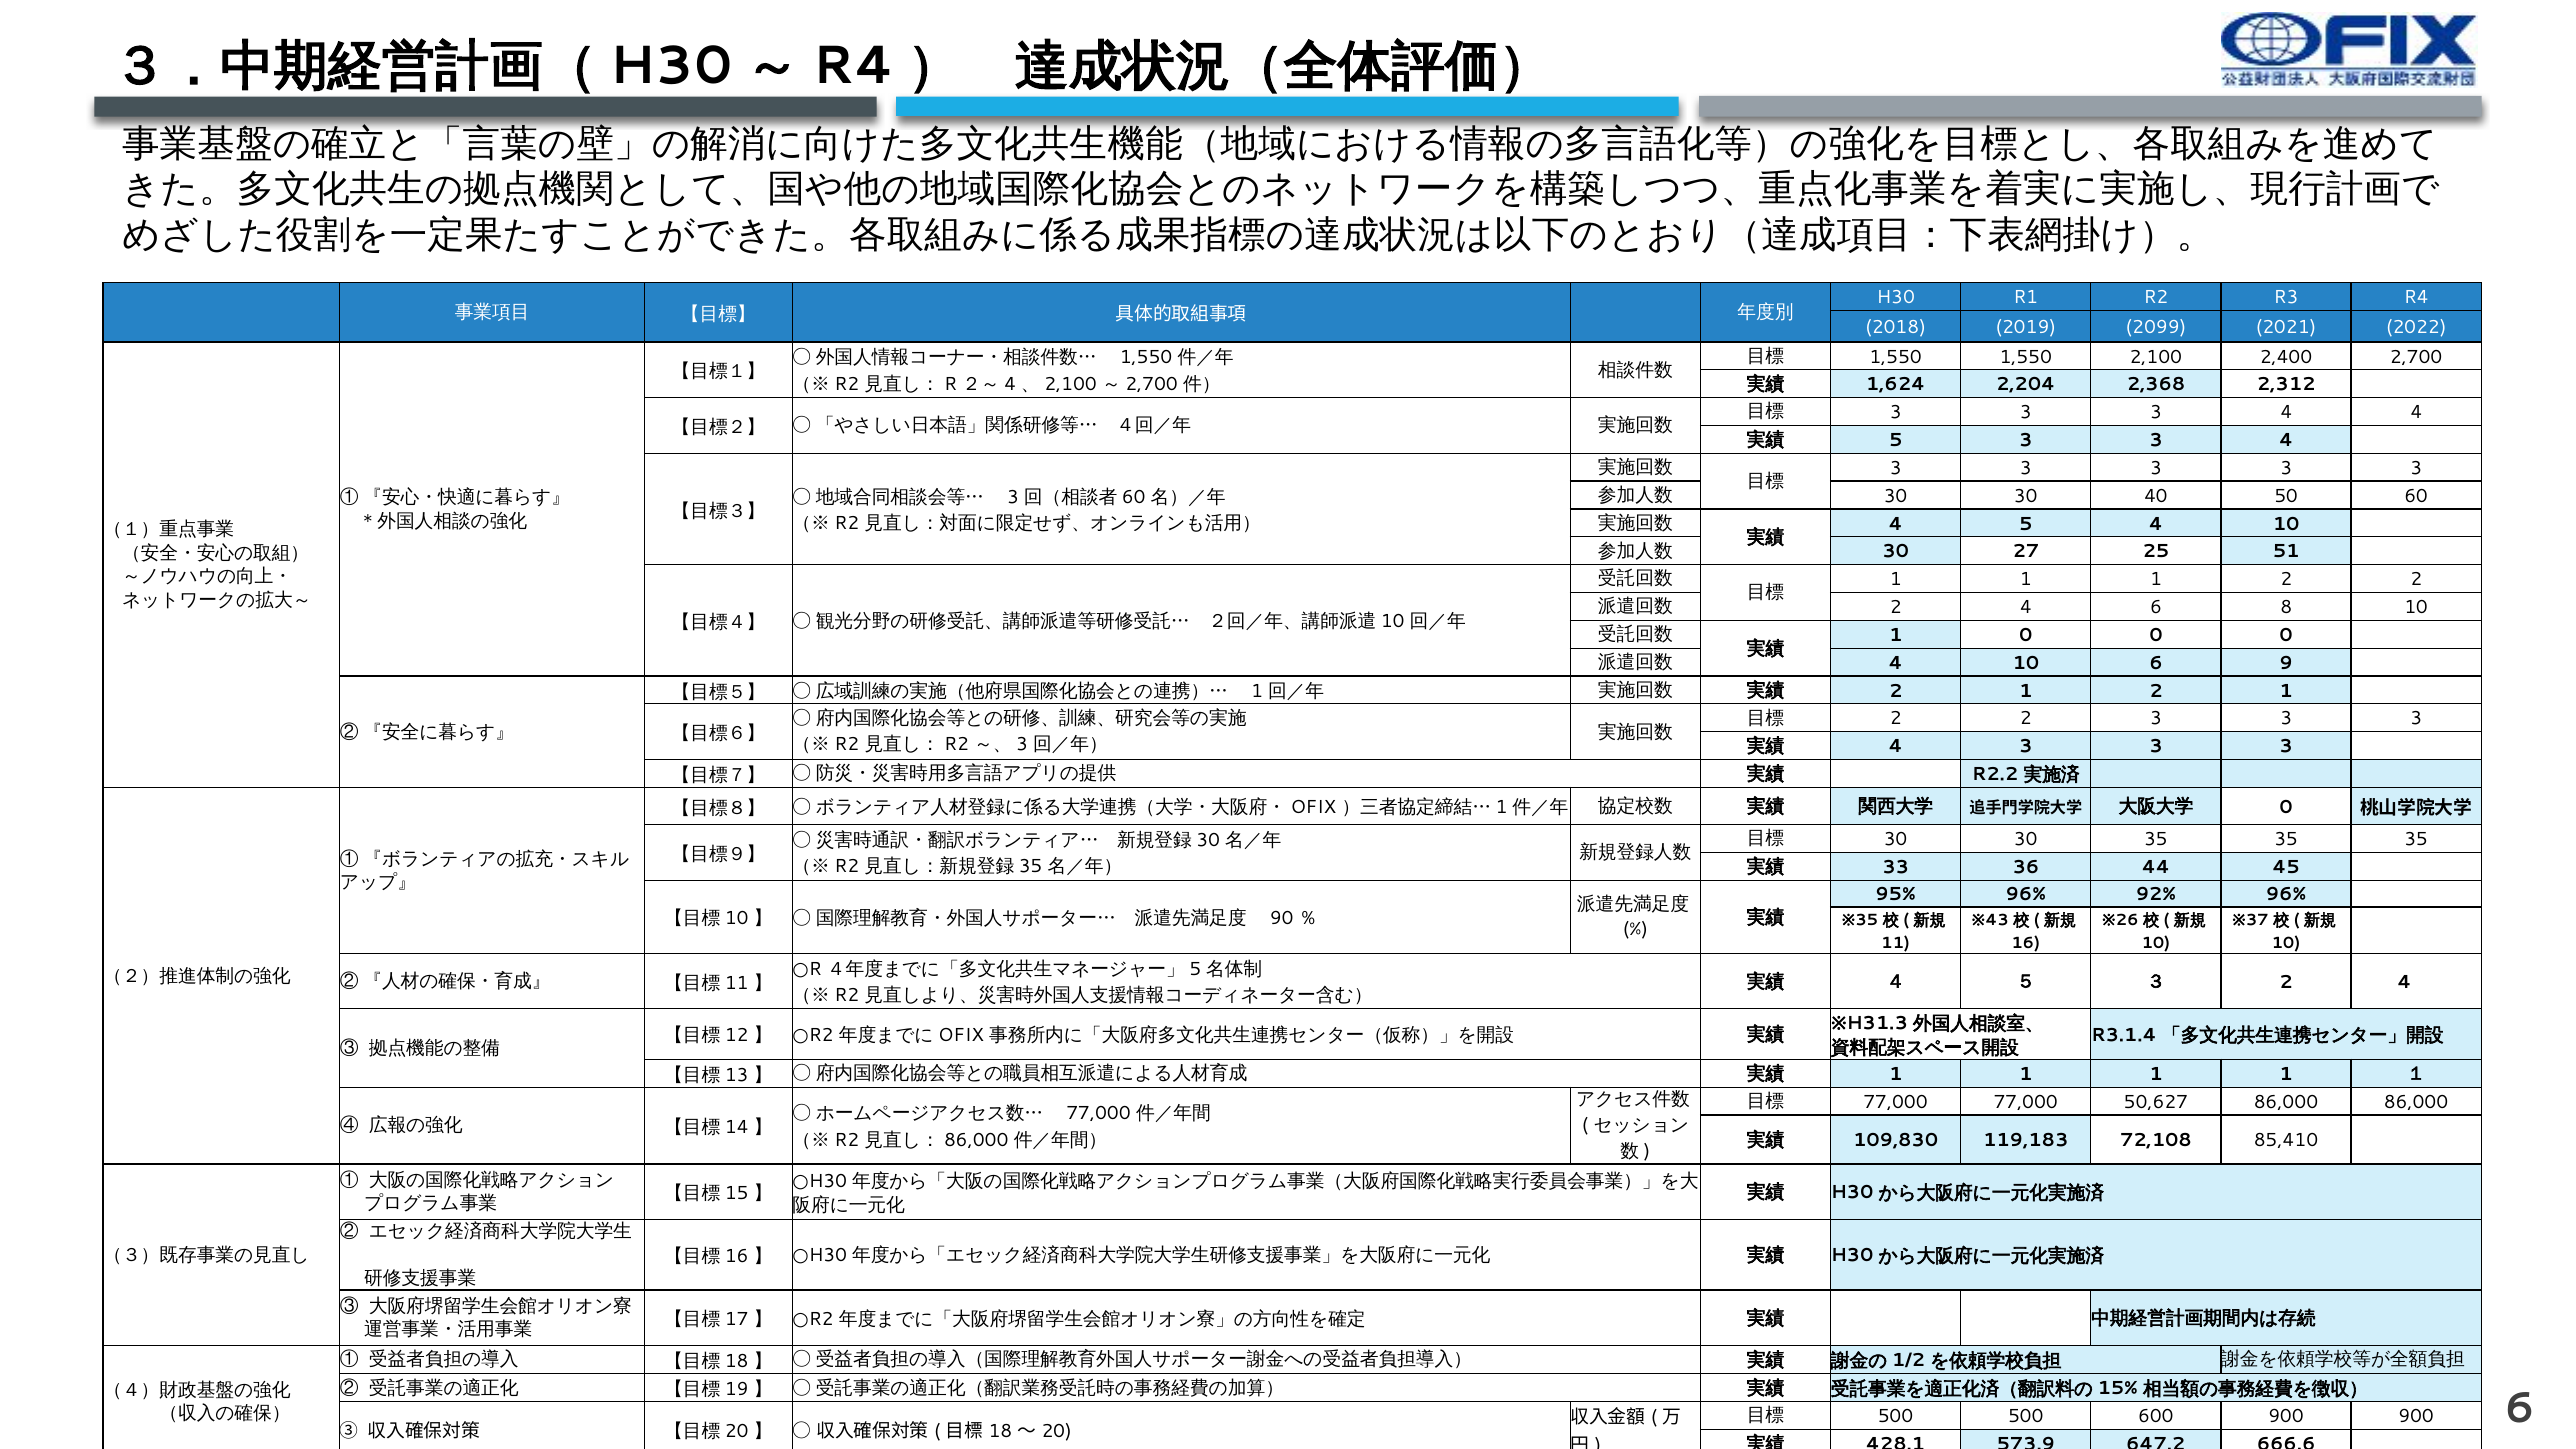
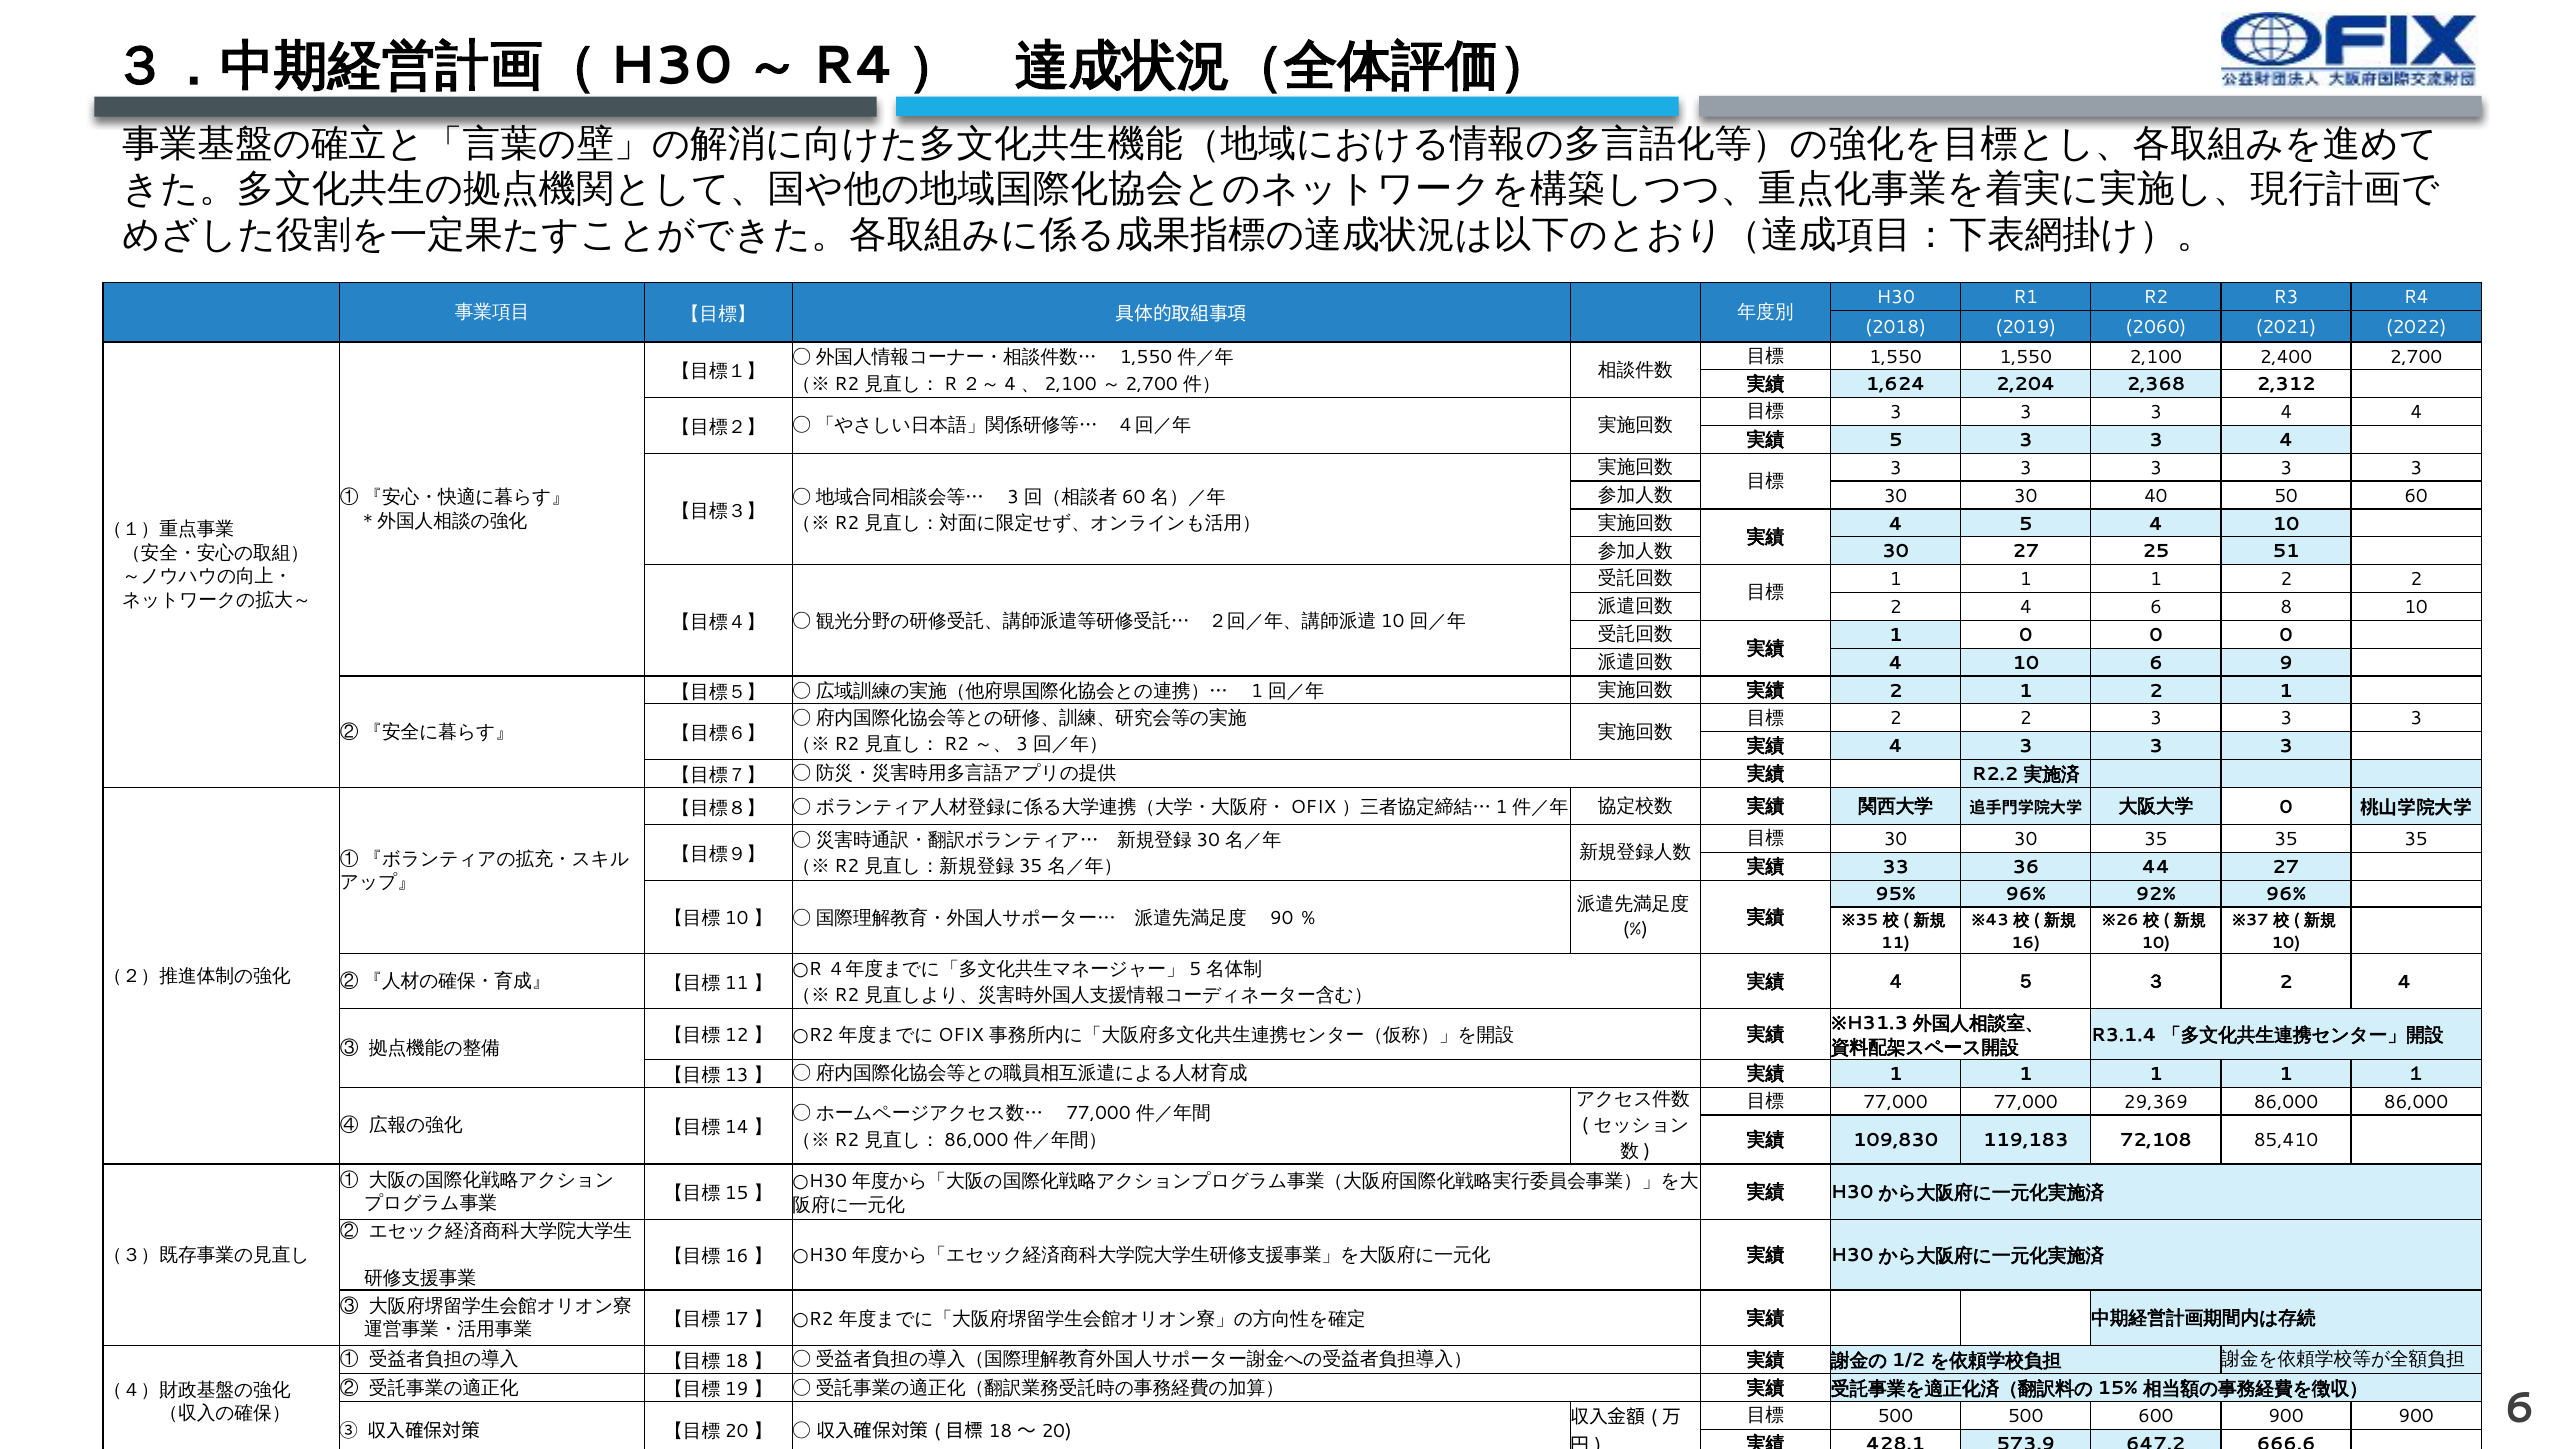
2099: 2099 -> 2060
44 45: 45 -> 27
50,627: 50,627 -> 29,369
